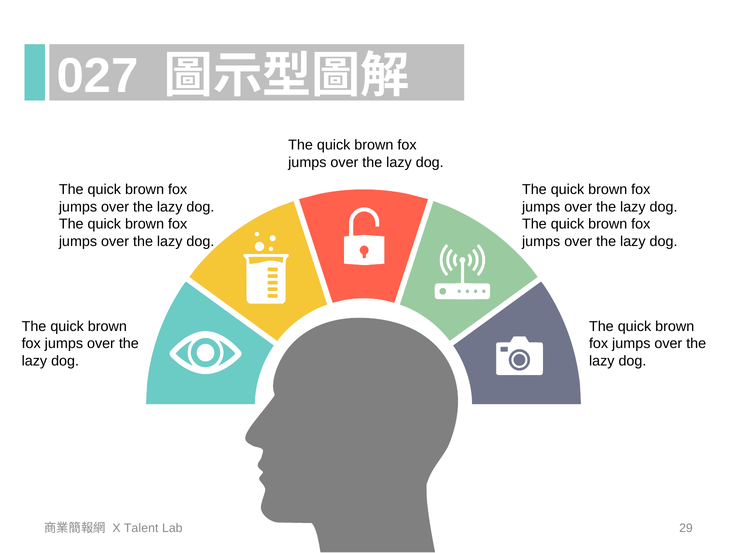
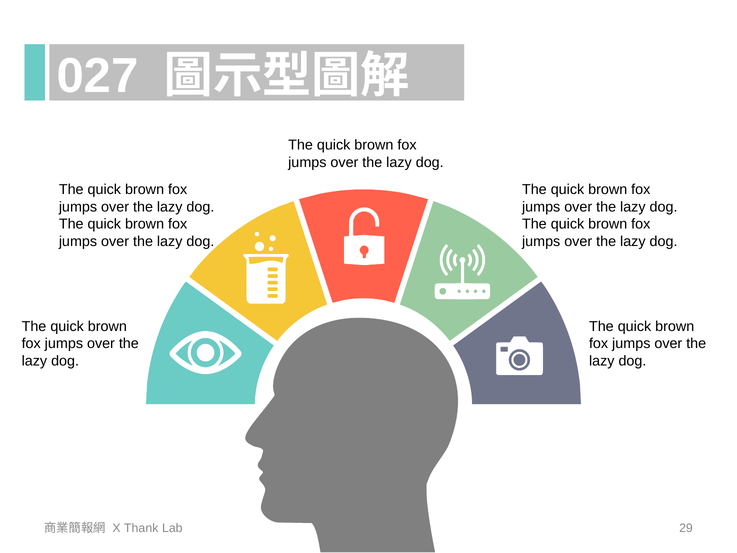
Talent: Talent -> Thank
